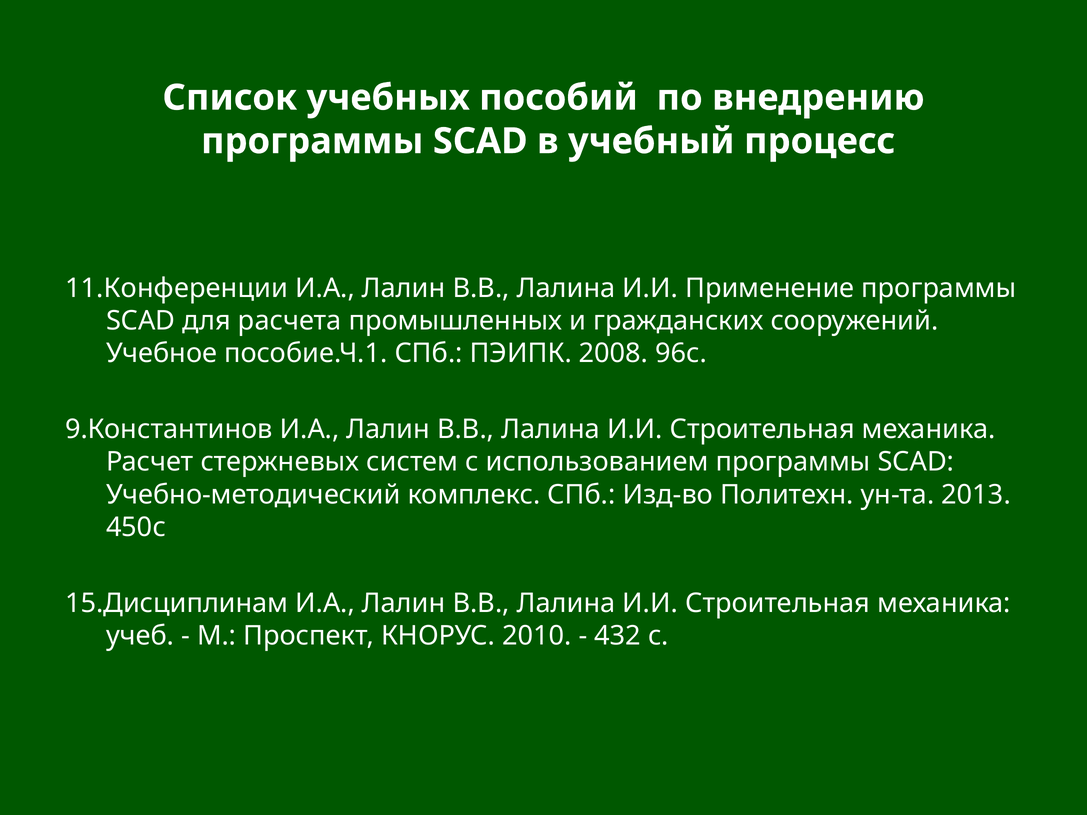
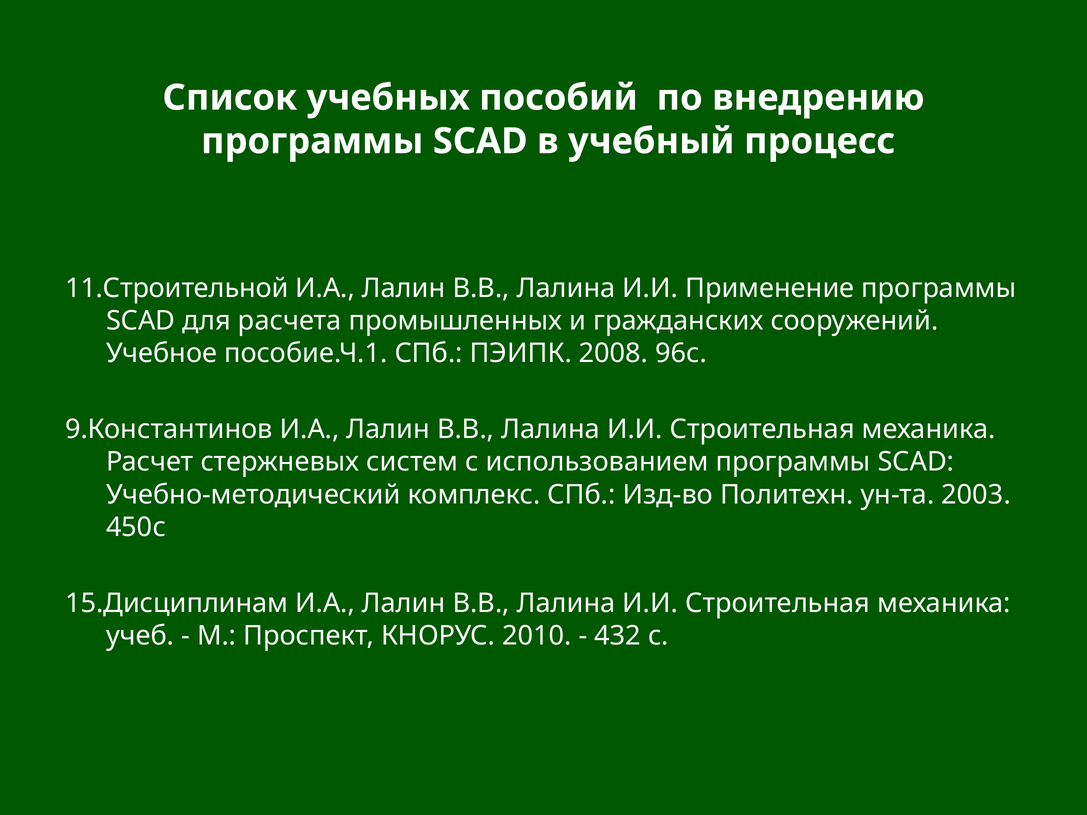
11.Конференции: 11.Конференции -> 11.Строительной
2013: 2013 -> 2003
